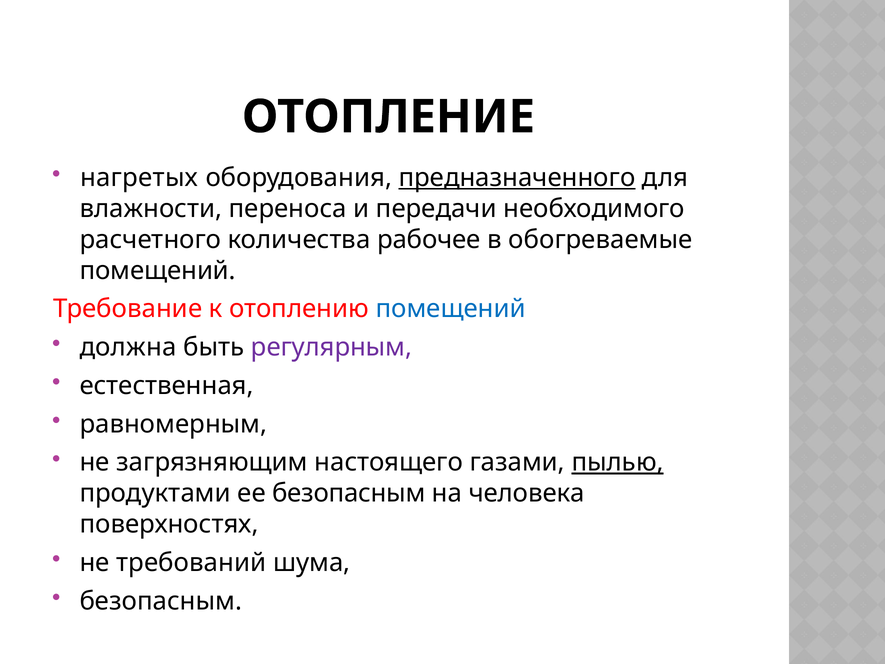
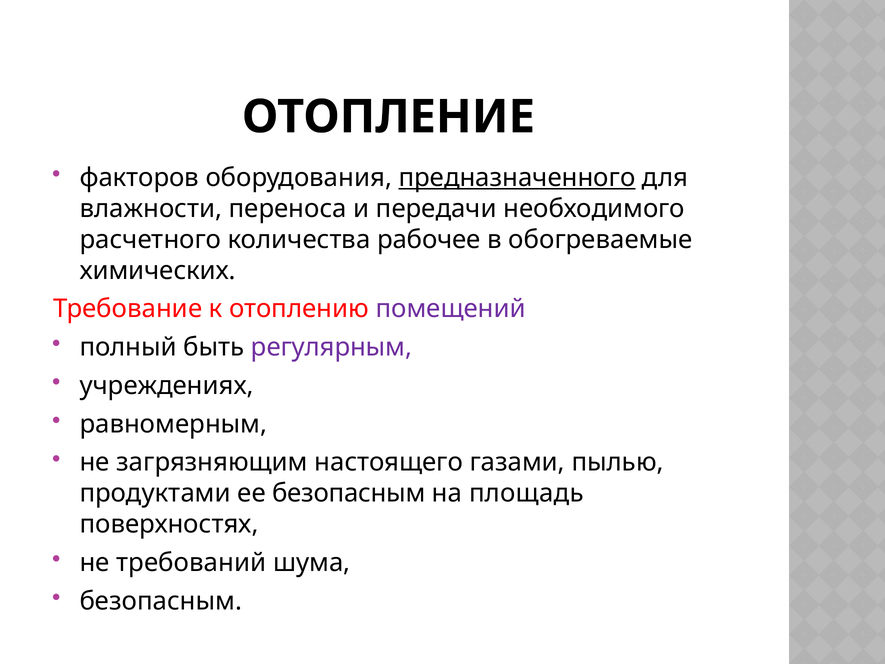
нагретых: нагретых -> факторов
помещений at (158, 270): помещений -> химических
помещений at (451, 309) colour: blue -> purple
должна: должна -> полный
естественная: естественная -> учреждениях
пылью underline: present -> none
человека: человека -> площадь
